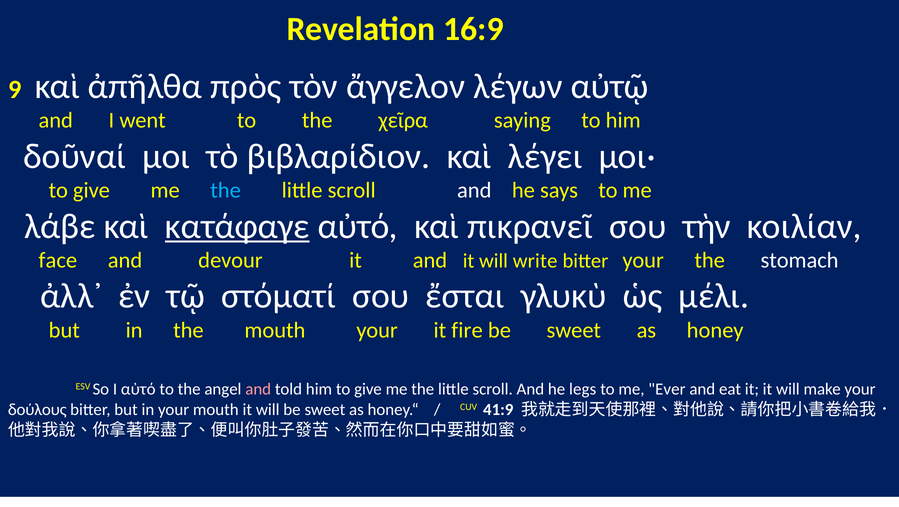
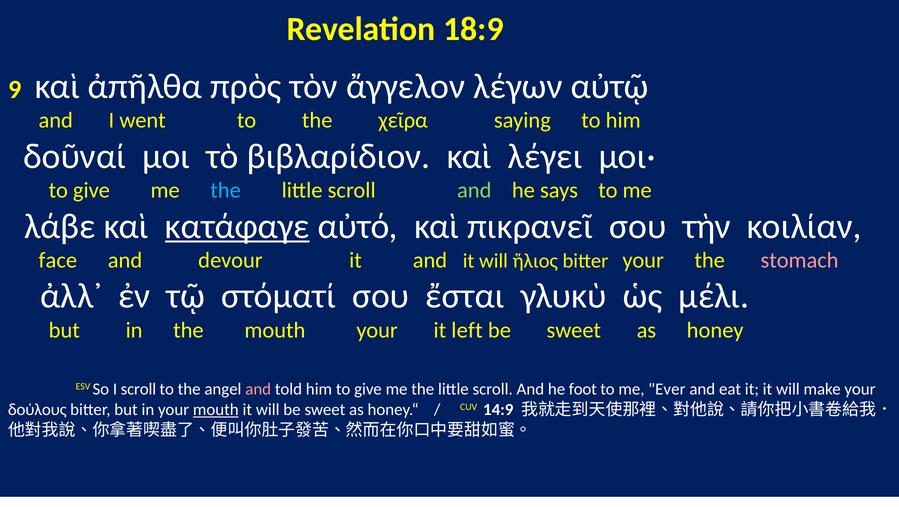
16:9: 16:9 -> 18:9
and at (474, 190) colour: white -> light green
write: write -> ἥλιος
stomach colour: white -> pink
fire: fire -> left
I αὐτό: αὐτό -> scroll
legs: legs -> foot
mouth at (216, 410) underline: none -> present
41:9: 41:9 -> 14:9
